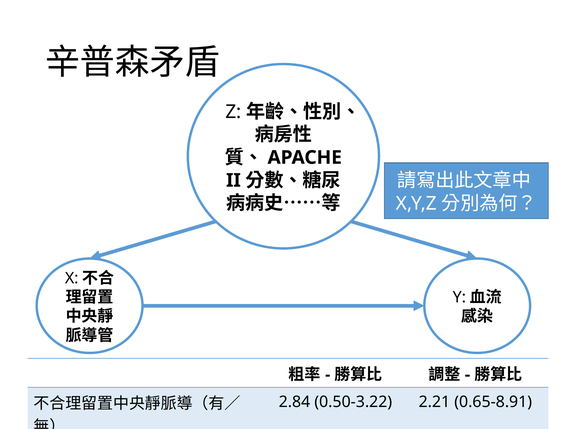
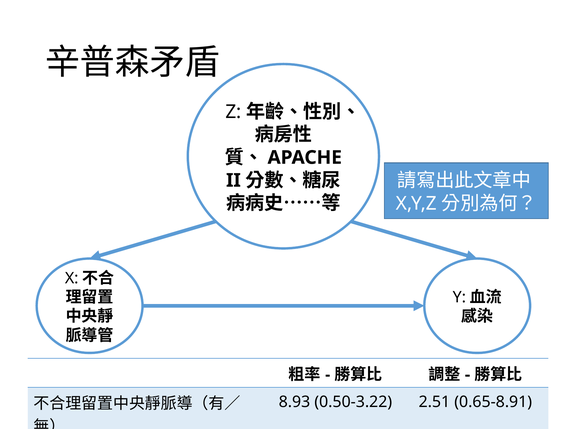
2.84: 2.84 -> 8.93
2.21: 2.21 -> 2.51
